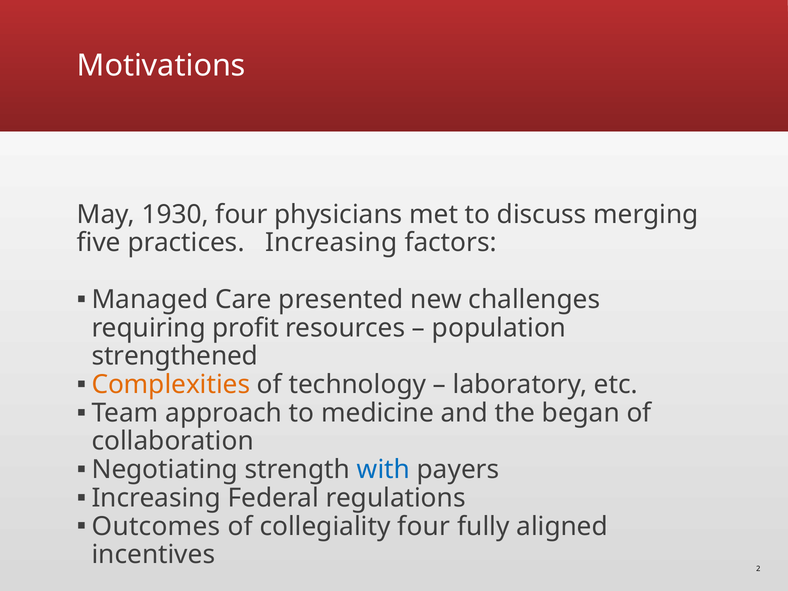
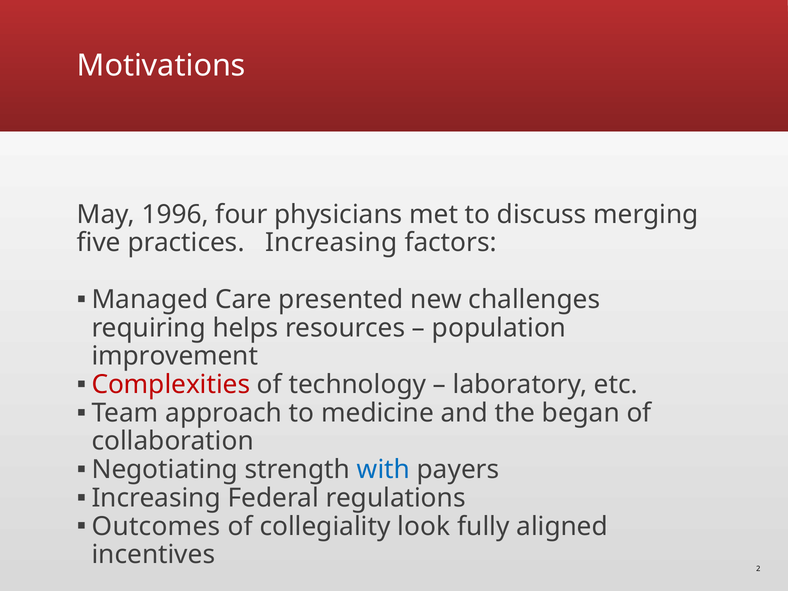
1930: 1930 -> 1996
profit: profit -> helps
strengthened: strengthened -> improvement
Complexities colour: orange -> red
collegiality four: four -> look
